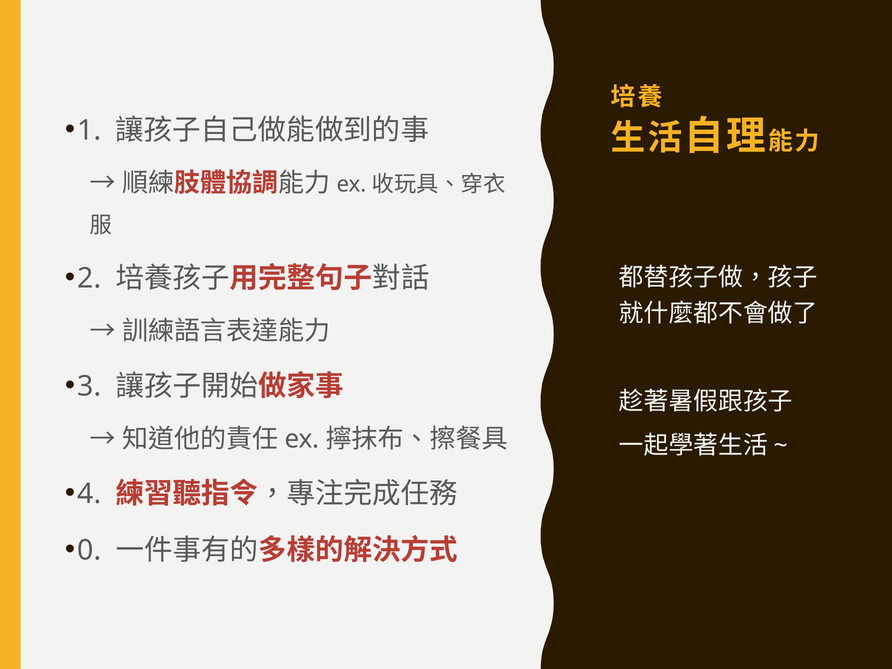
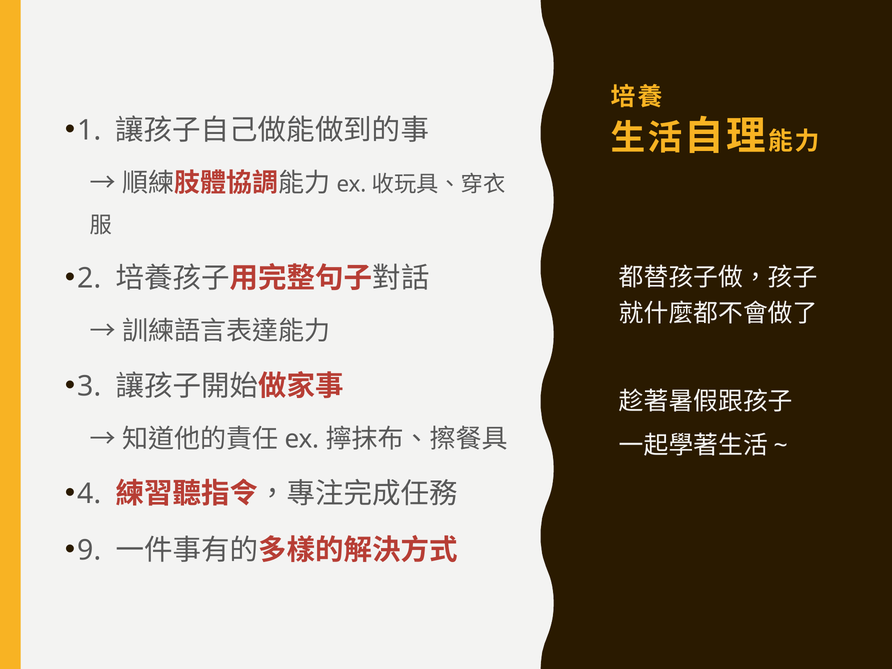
0: 0 -> 9
